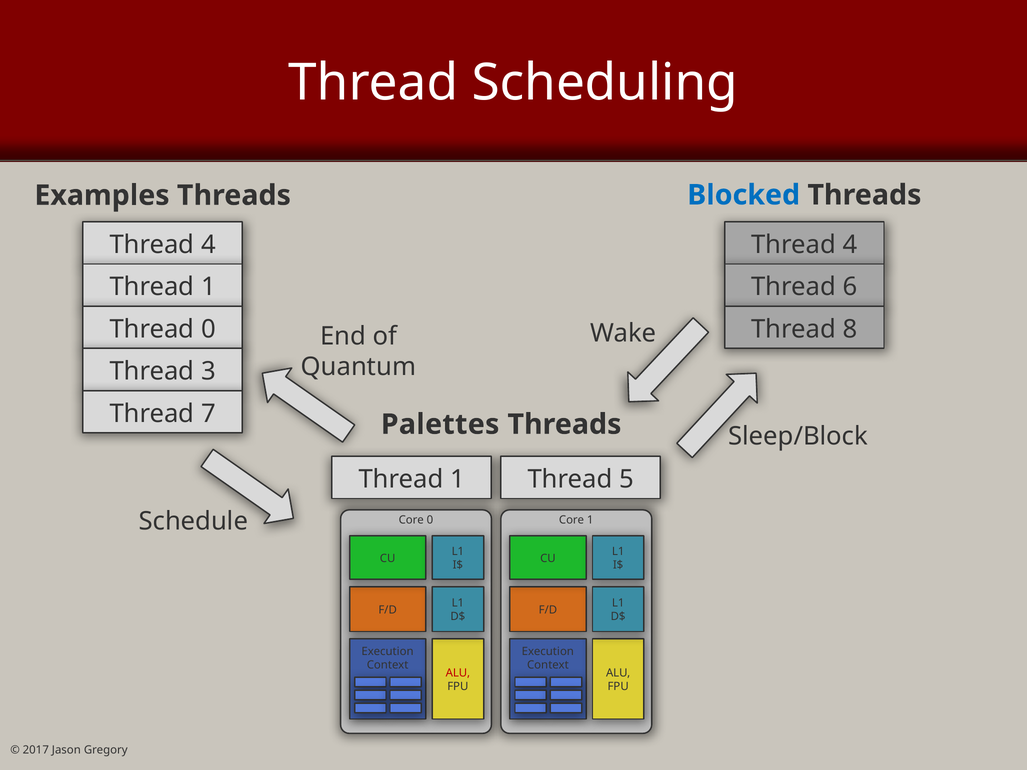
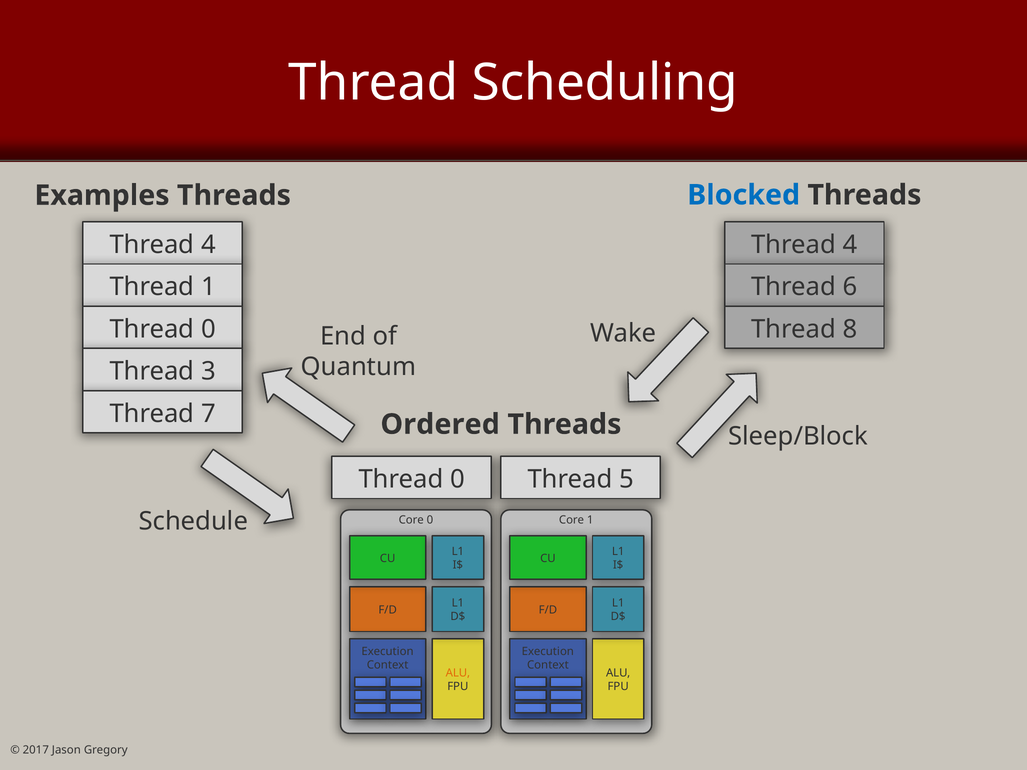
Palettes: Palettes -> Ordered
1 at (457, 479): 1 -> 0
ALU at (458, 673) colour: red -> orange
